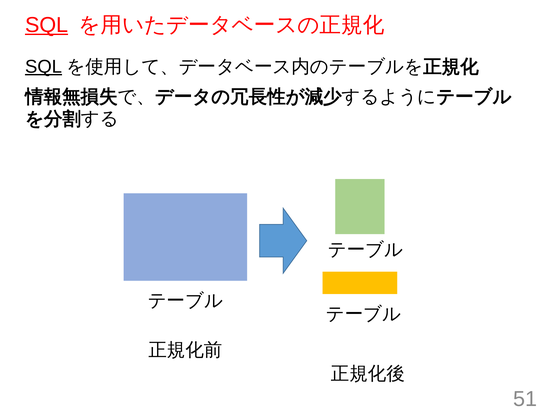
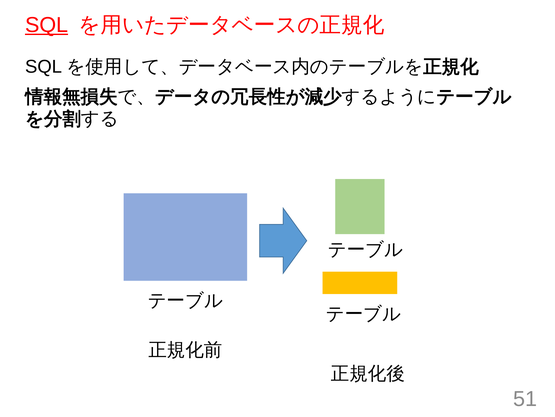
SQL at (44, 67) underline: present -> none
